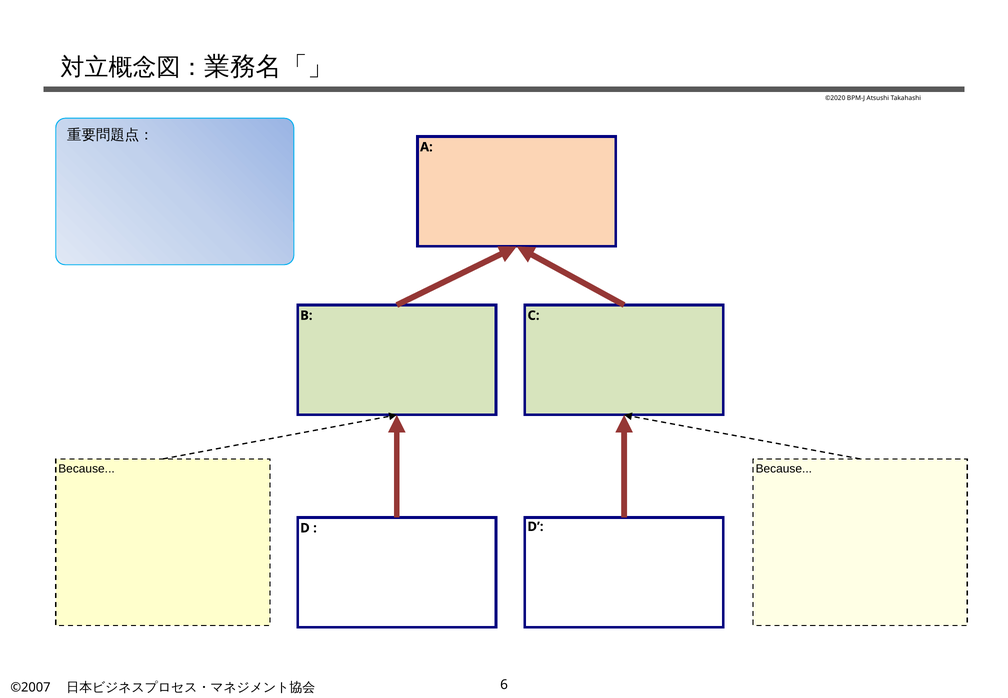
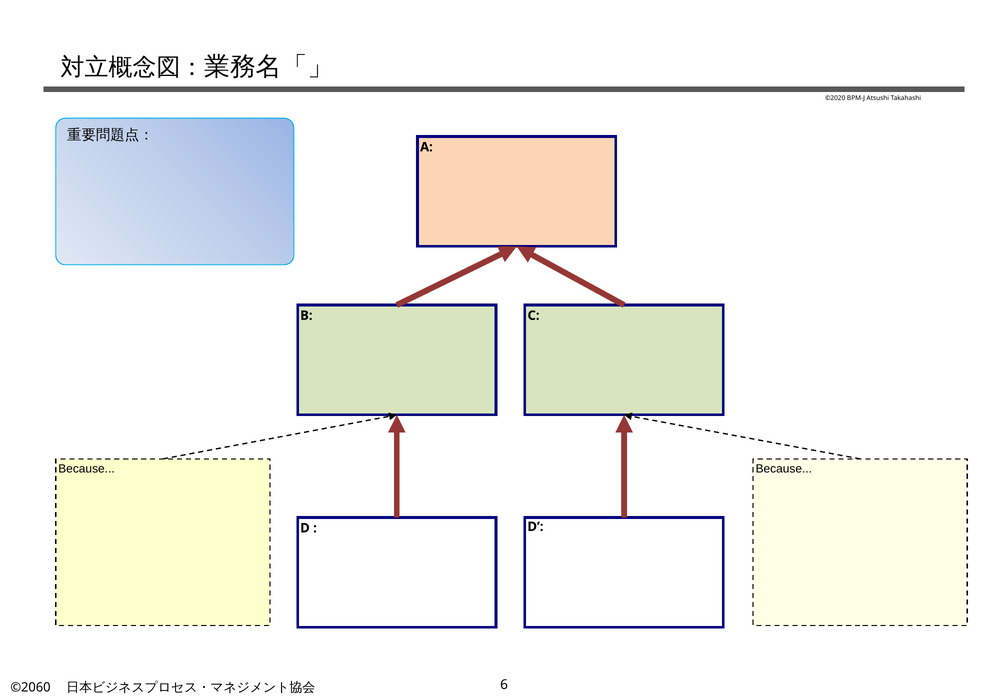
©2007: ©2007 -> ©2060
